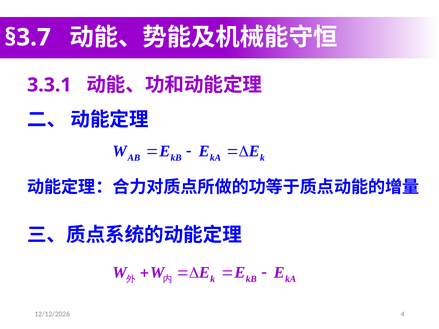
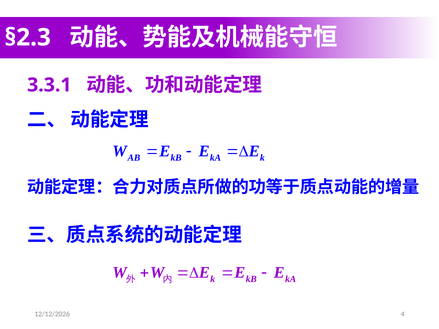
§3.7: §3.7 -> §2.3
